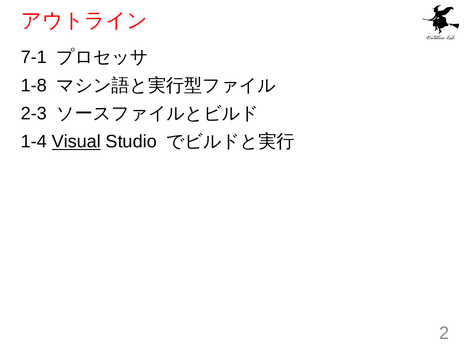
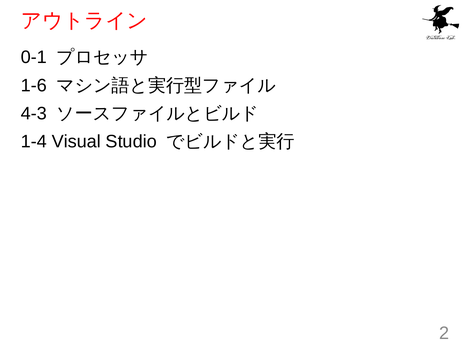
7-1: 7-1 -> 0-1
1-8: 1-8 -> 1-6
2-3: 2-3 -> 4-3
Visual underline: present -> none
